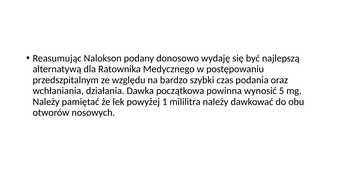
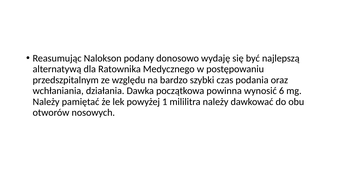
5: 5 -> 6
